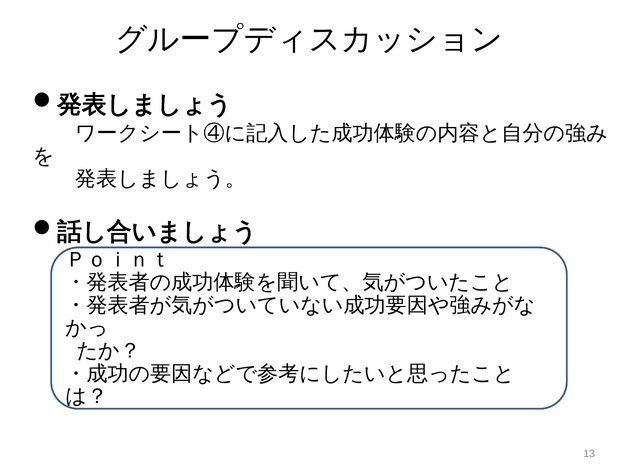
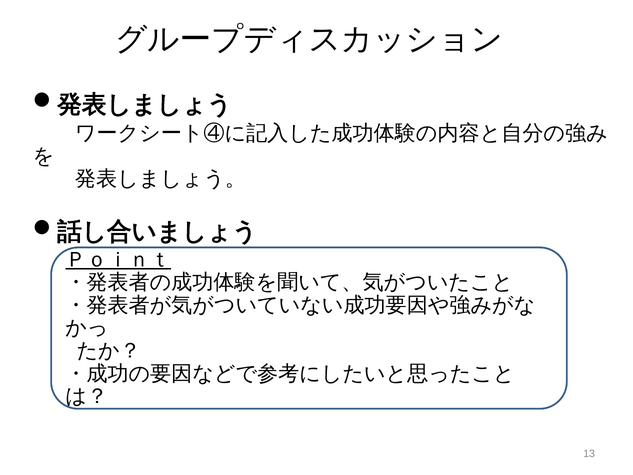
Ｐｏｉｎｔ underline: none -> present
